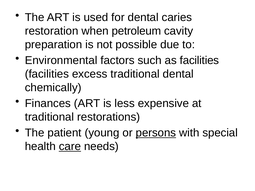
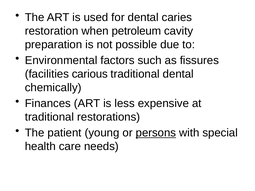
as facilities: facilities -> fissures
excess: excess -> carious
care underline: present -> none
